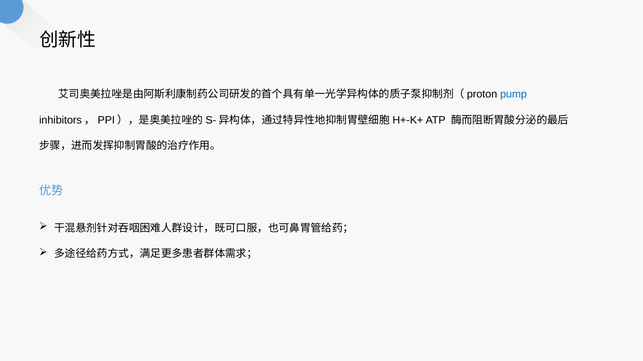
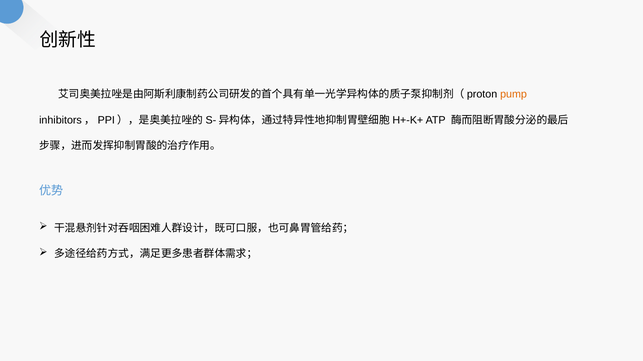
pump colour: blue -> orange
